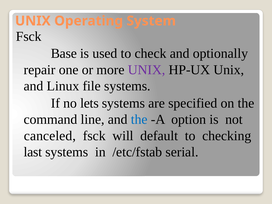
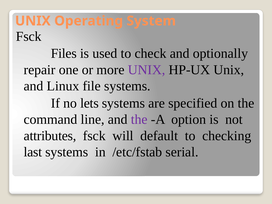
Base: Base -> Files
the at (139, 119) colour: blue -> purple
canceled: canceled -> attributes
